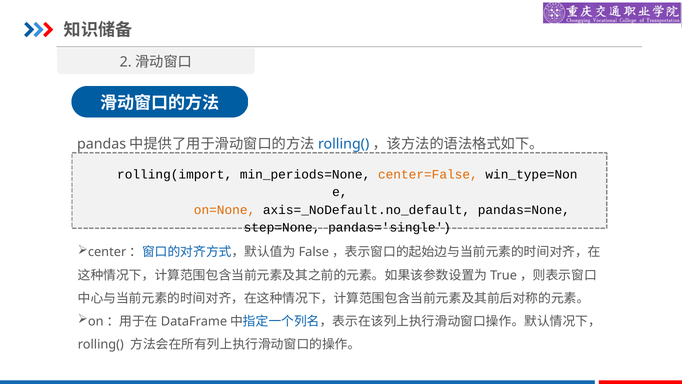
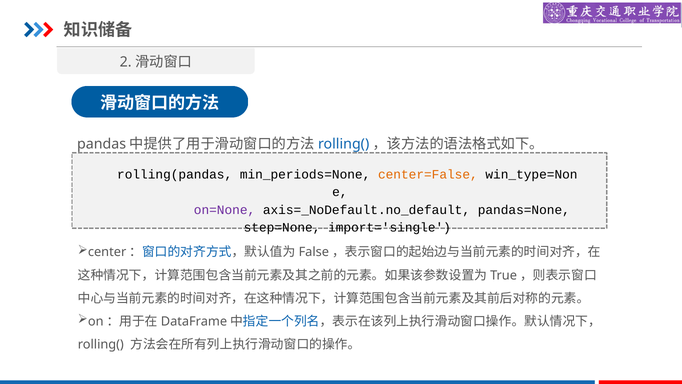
rolling(import: rolling(import -> rolling(pandas
on=None colour: orange -> purple
pandas='single: pandas='single -> import='single
